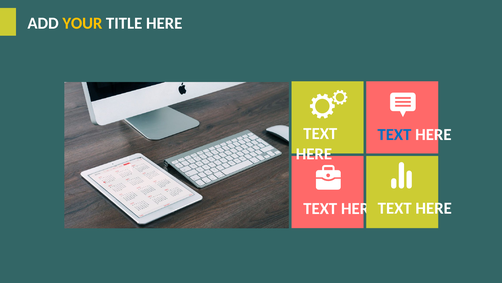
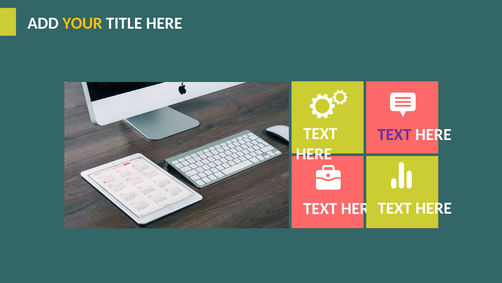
TEXT at (394, 134) colour: blue -> purple
